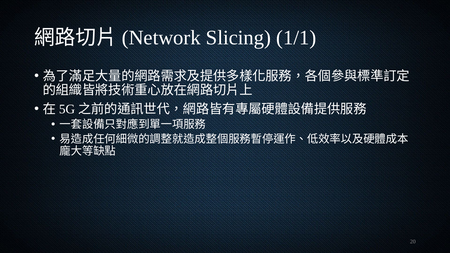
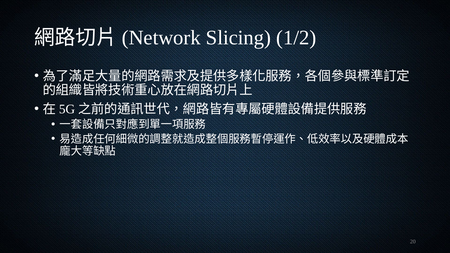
1/1: 1/1 -> 1/2
